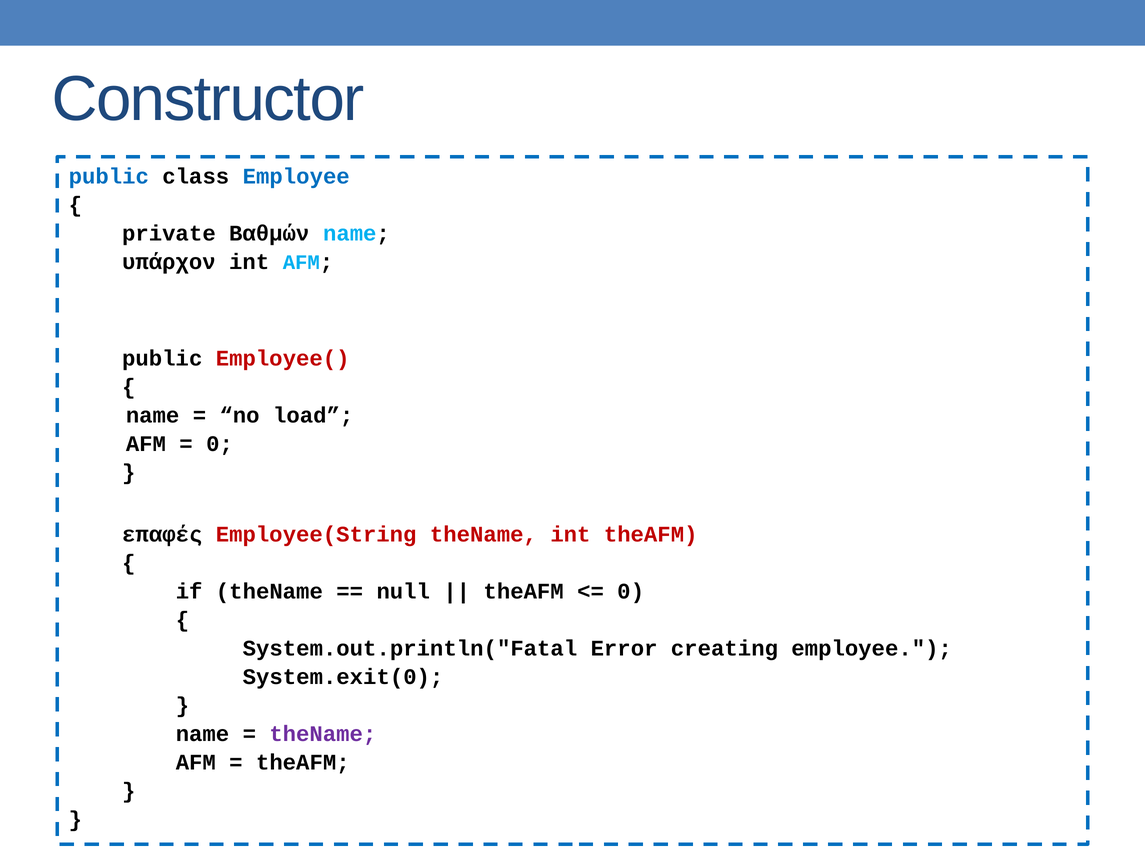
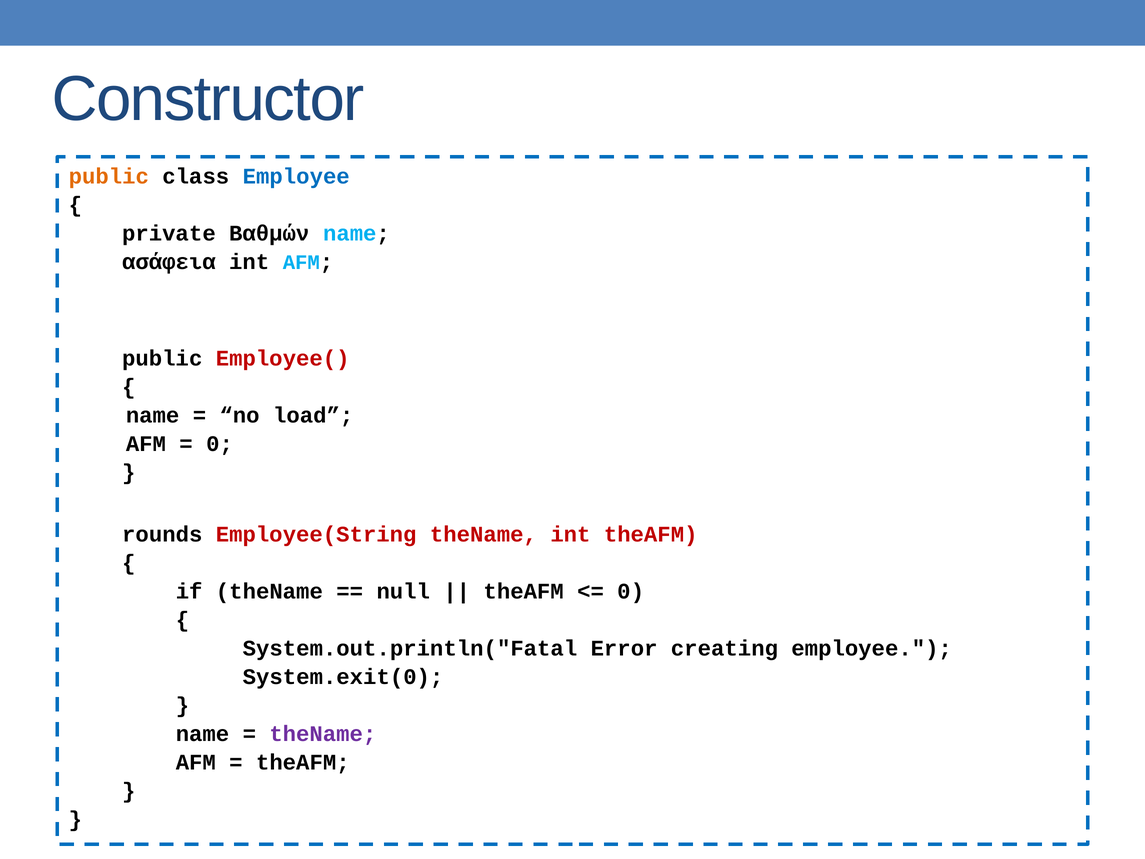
public at (109, 176) colour: blue -> orange
υπάρχον: υπάρχον -> ασάφεια
επαφές: επαφές -> rounds
